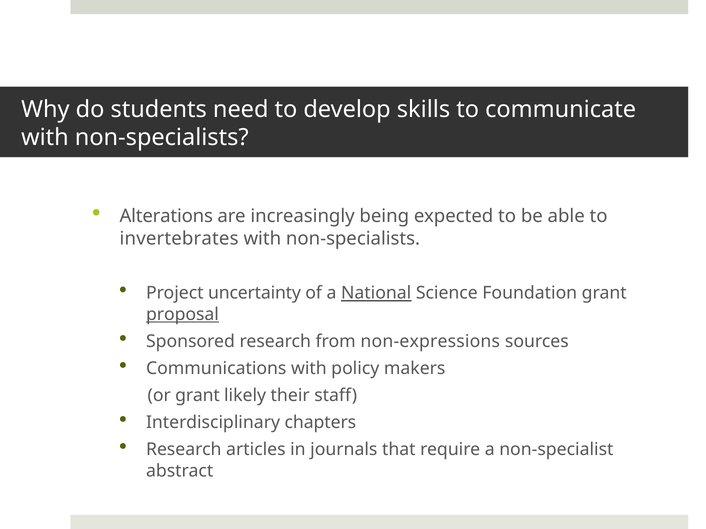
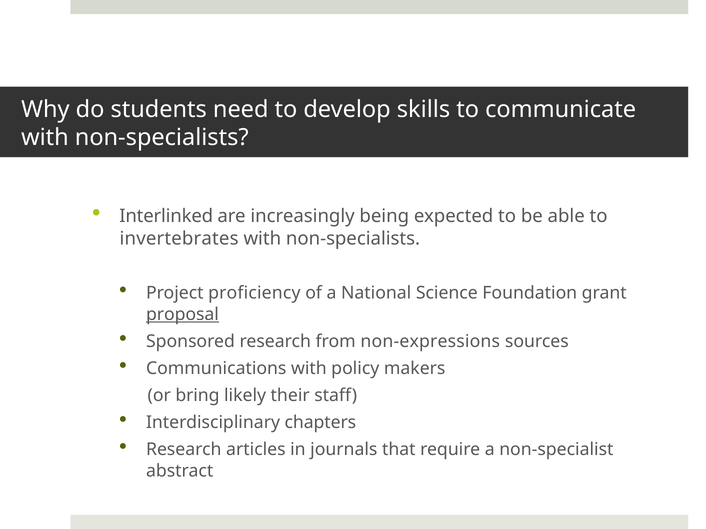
Alterations: Alterations -> Interlinked
uncertainty: uncertainty -> proficiency
National underline: present -> none
or grant: grant -> bring
